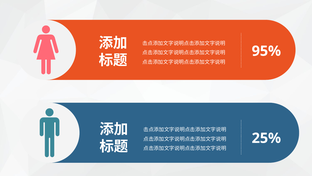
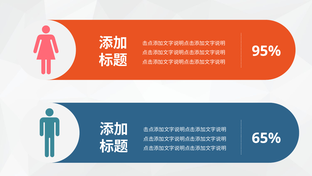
25%: 25% -> 65%
